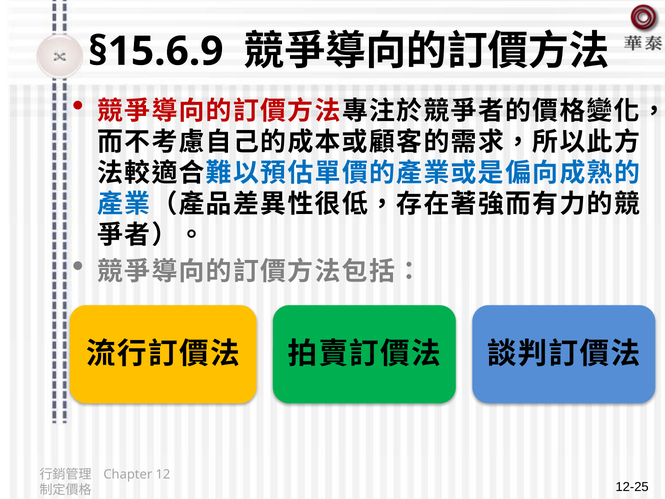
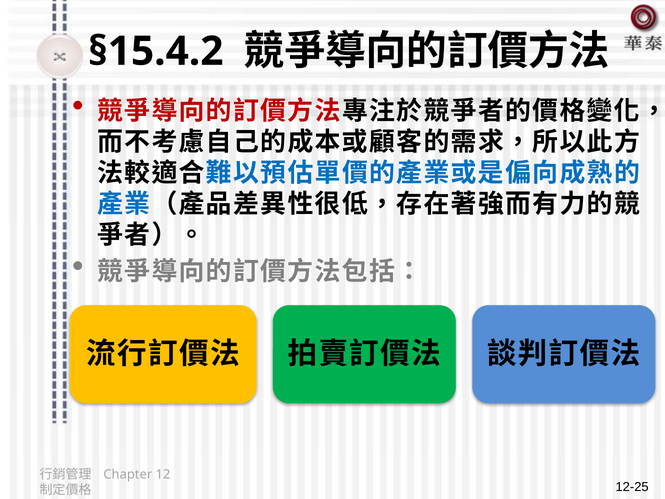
§15.6.9: §15.6.9 -> §15.4.2
